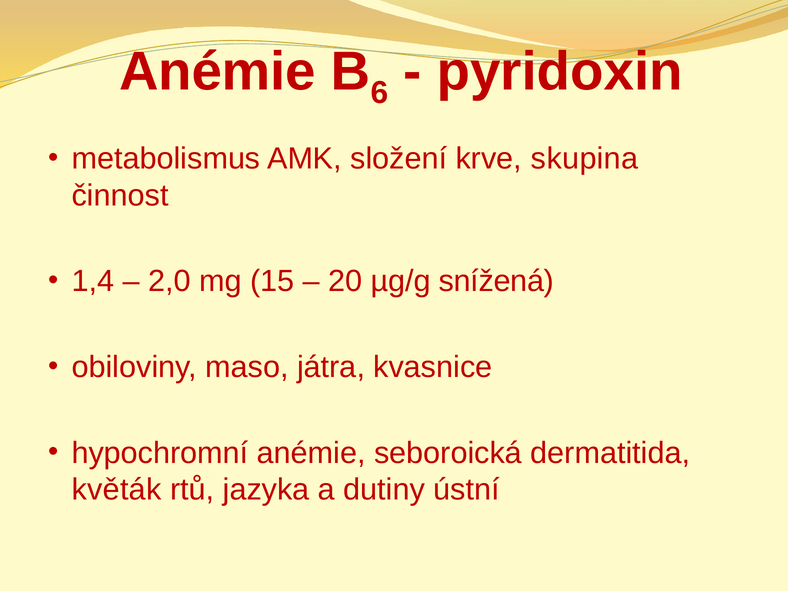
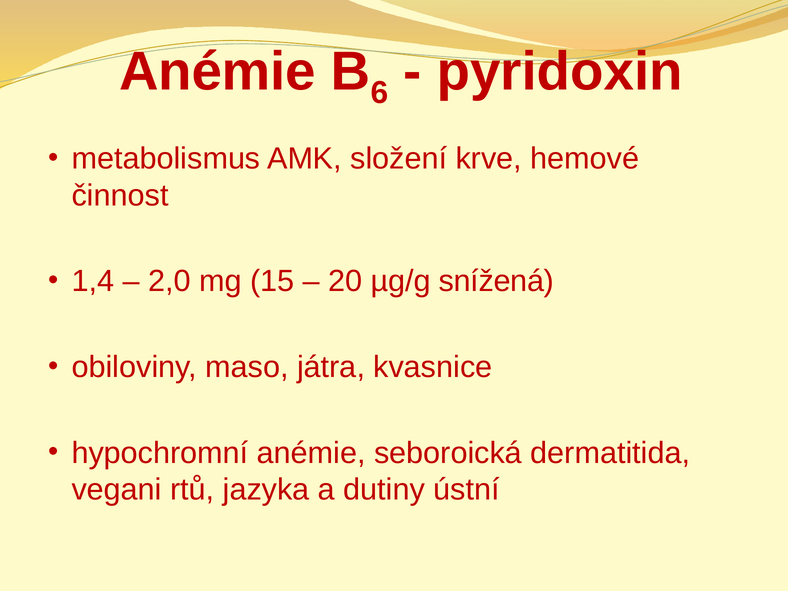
skupina: skupina -> hemové
květák: květák -> vegani
